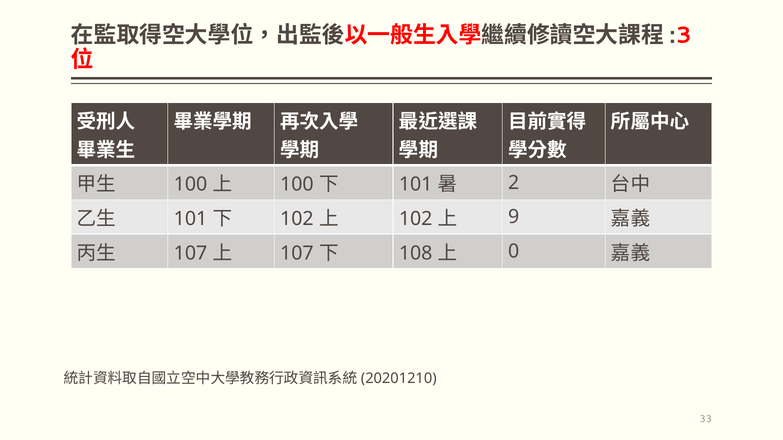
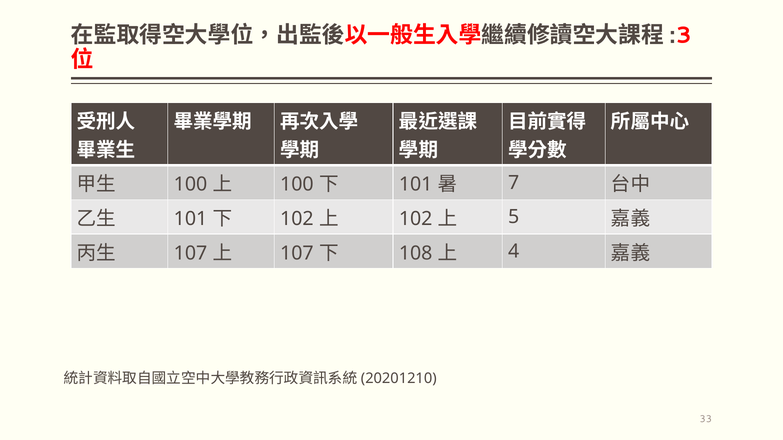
2: 2 -> 7
9: 9 -> 5
0: 0 -> 4
